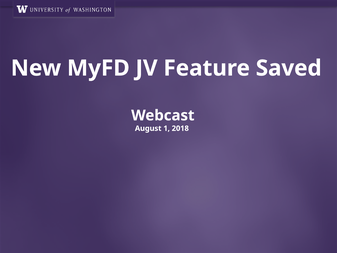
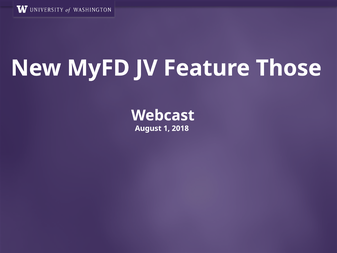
Saved: Saved -> Those
